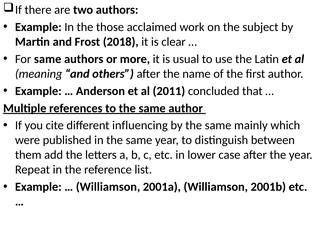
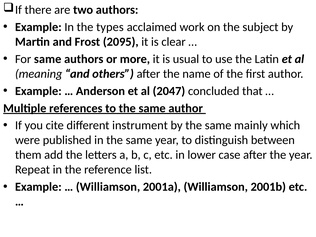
those: those -> types
2018: 2018 -> 2095
2011: 2011 -> 2047
influencing: influencing -> instrument
